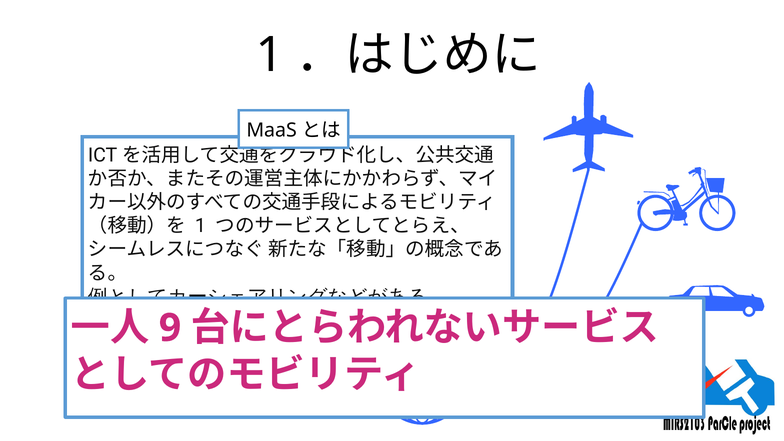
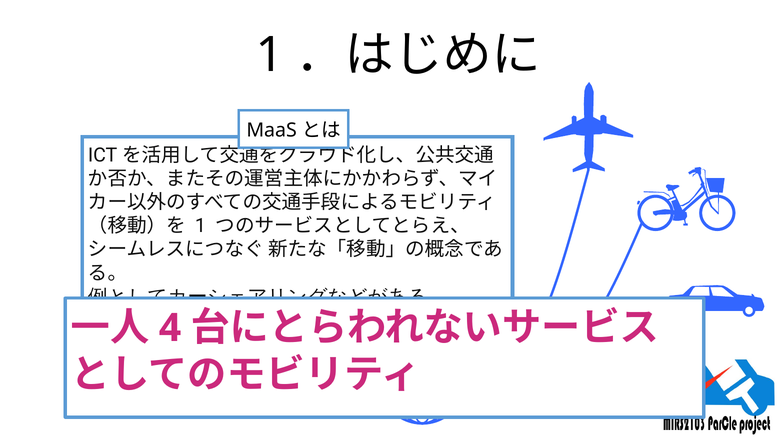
9: 9 -> 4
